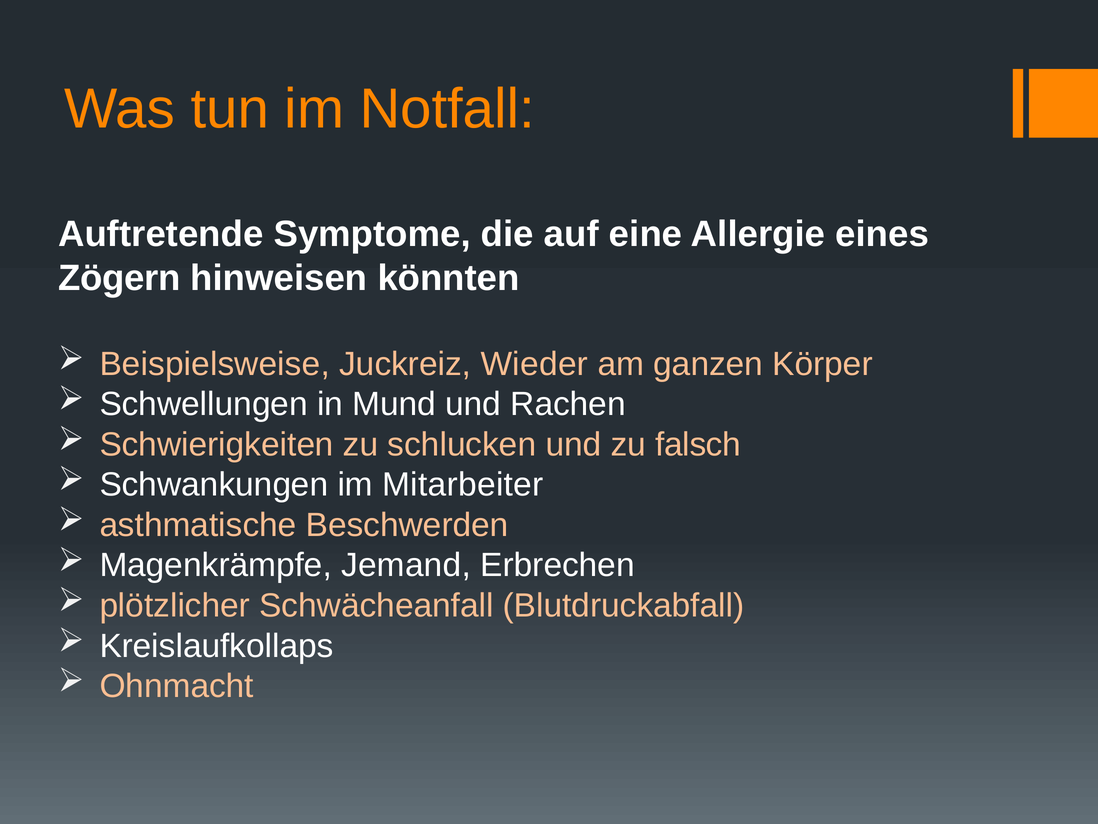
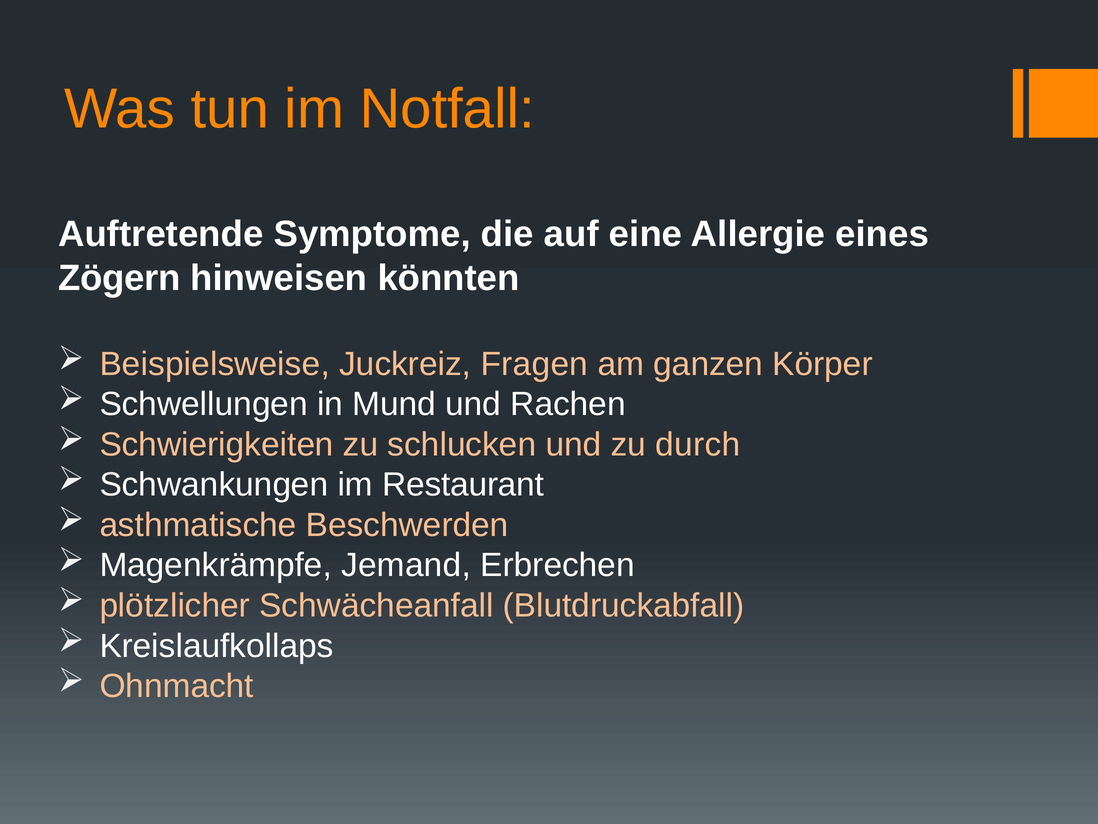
Wieder: Wieder -> Fragen
falsch: falsch -> durch
Mitarbeiter: Mitarbeiter -> Restaurant
